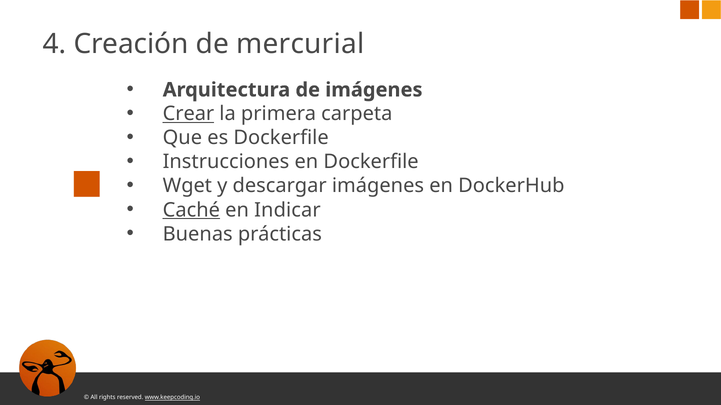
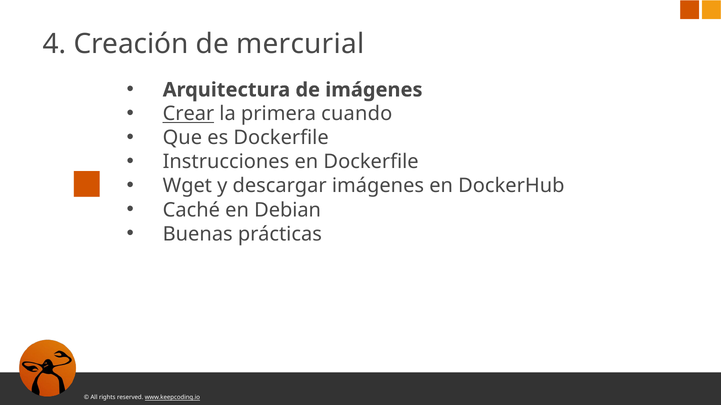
carpeta: carpeta -> cuando
Caché underline: present -> none
Indicar: Indicar -> Debian
